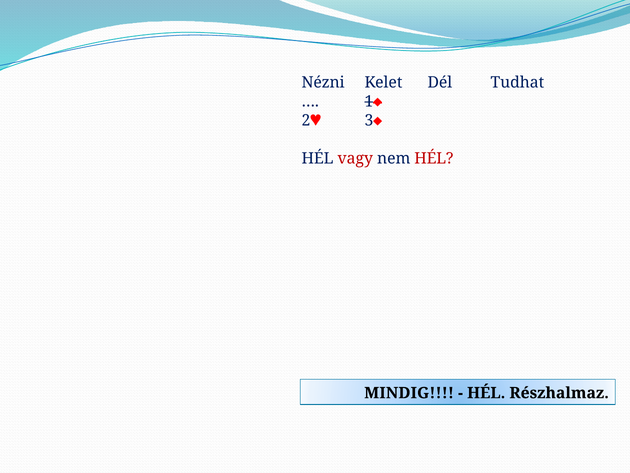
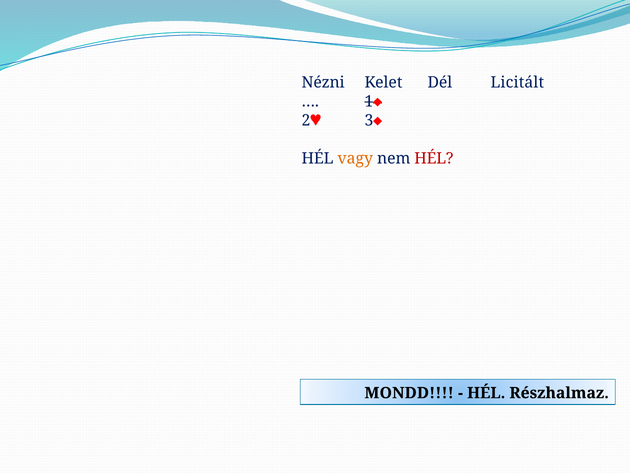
Tudhat: Tudhat -> Licitált
vagy colour: red -> orange
MINDIG: MINDIG -> MONDD
